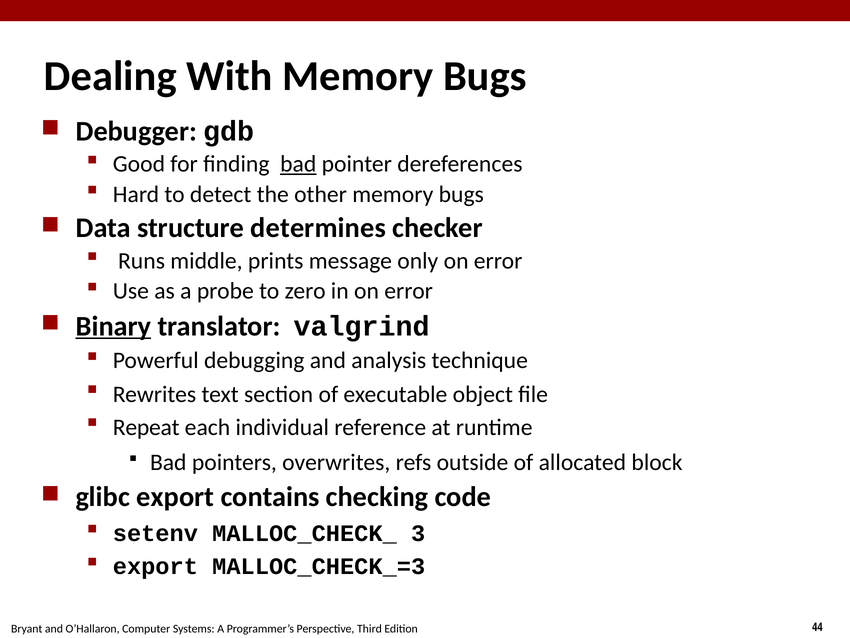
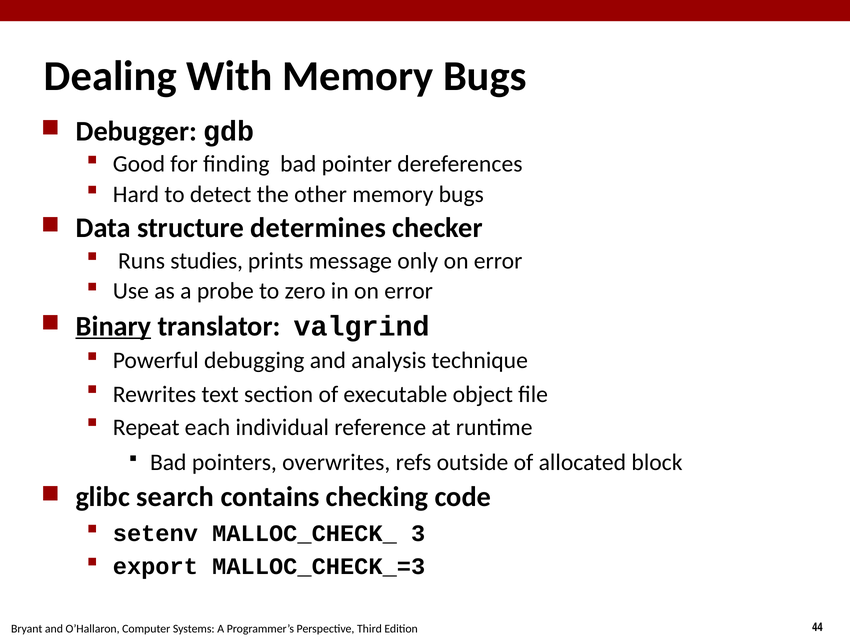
bad at (298, 164) underline: present -> none
middle: middle -> studies
glibc export: export -> search
